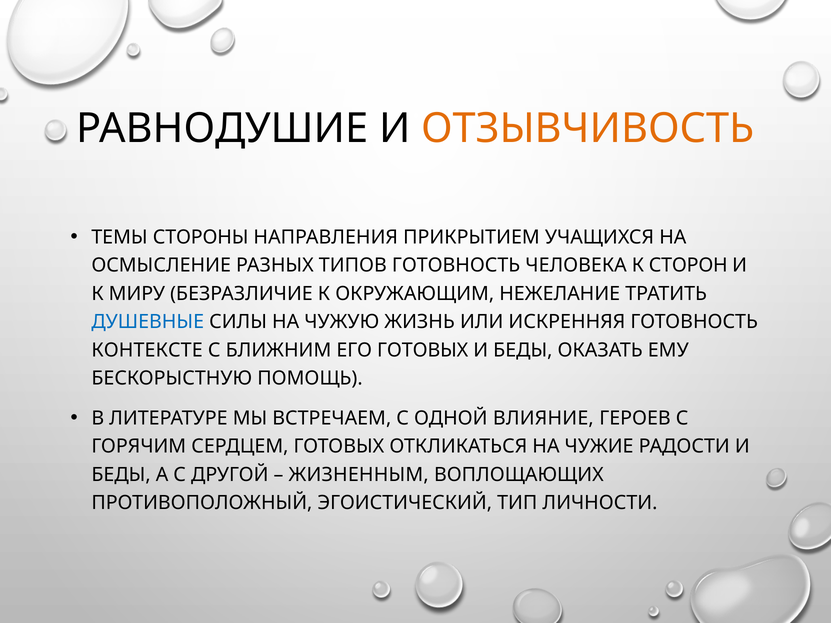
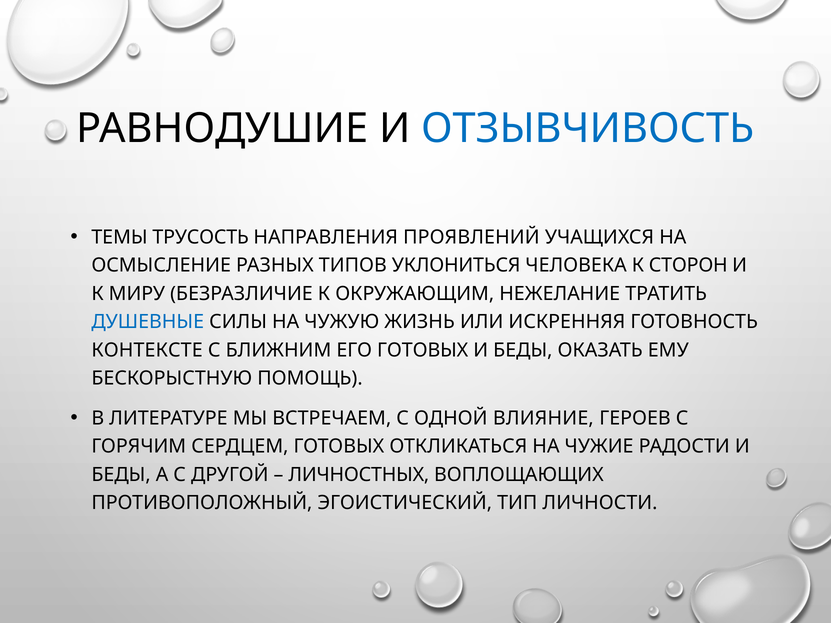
ОТЗЫВЧИВОСТЬ colour: orange -> blue
СТОРОНЫ: СТОРОНЫ -> ТРУСОСТЬ
ПРИКРЫТИЕМ: ПРИКРЫТИЕМ -> ПРОЯВЛЕНИЙ
ТИПОВ ГОТОВНОСТЬ: ГОТОВНОСТЬ -> УКЛОНИТЬСЯ
ЖИЗНЕННЫМ: ЖИЗНЕННЫМ -> ЛИЧНОСТНЫХ
